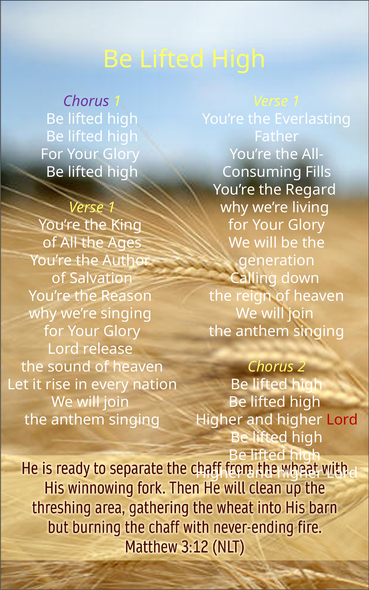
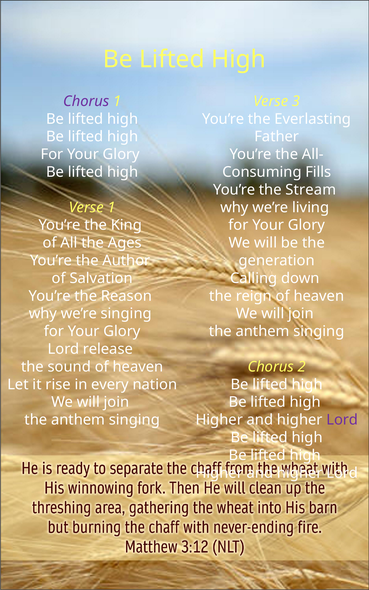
1 at (296, 101): 1 -> 3
Regard: Regard -> Stream
Lord at (342, 420) colour: red -> purple
